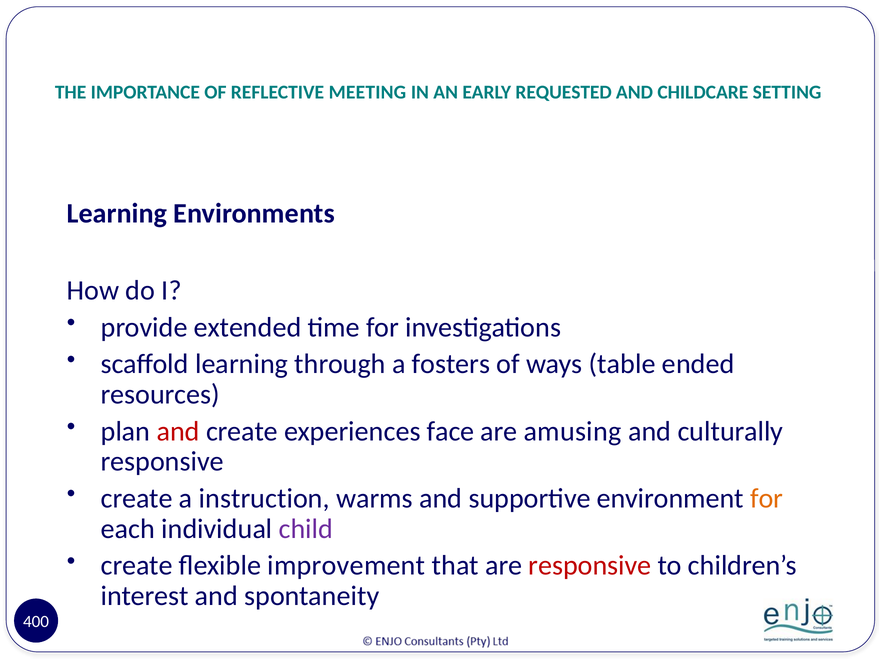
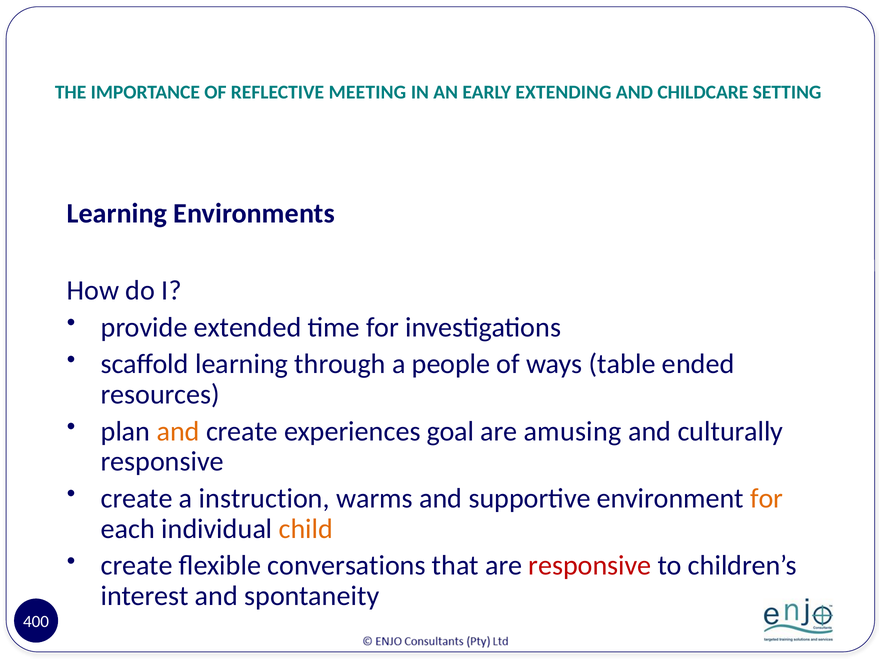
REQUESTED: REQUESTED -> EXTENDING
fosters: fosters -> people
and at (178, 431) colour: red -> orange
face: face -> goal
child colour: purple -> orange
improvement: improvement -> conversations
